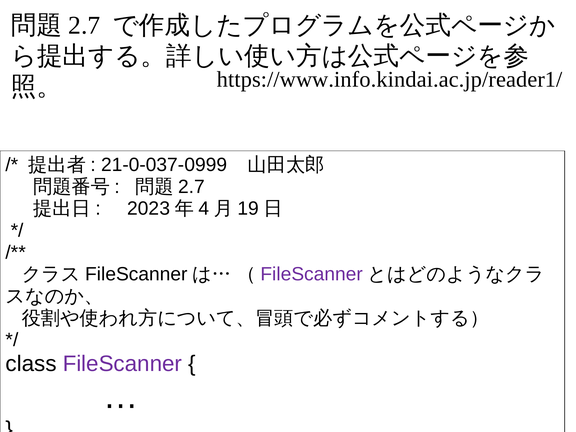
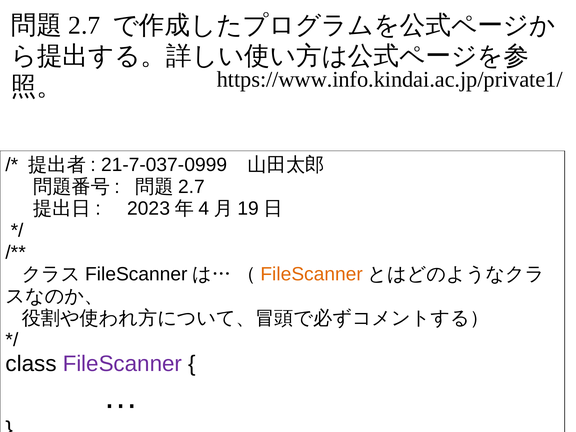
https://www.info.kindai.ac.jp/reader1/: https://www.info.kindai.ac.jp/reader1/ -> https://www.info.kindai.ac.jp/private1/
21-0-037-0999: 21-0-037-0999 -> 21-7-037-0999
FileScanner at (312, 274) colour: purple -> orange
